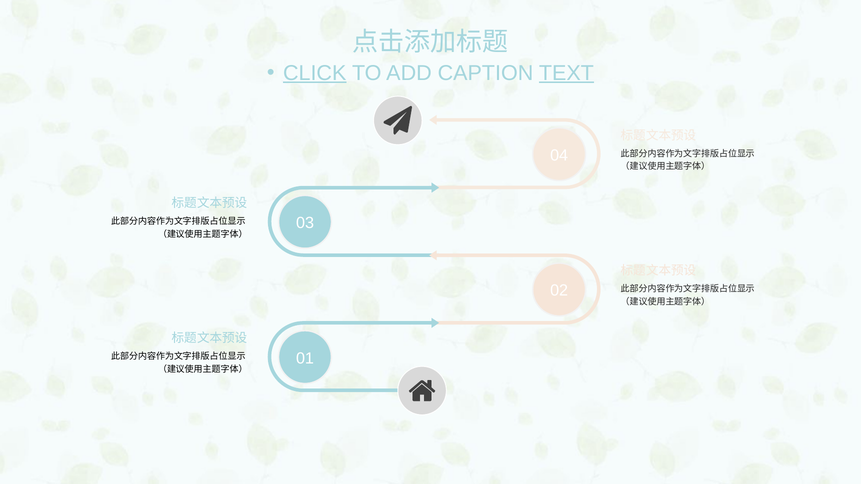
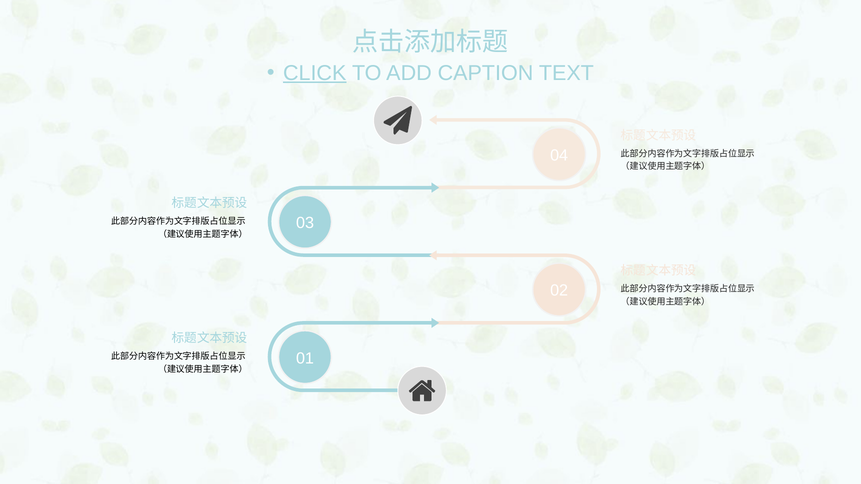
TEXT underline: present -> none
